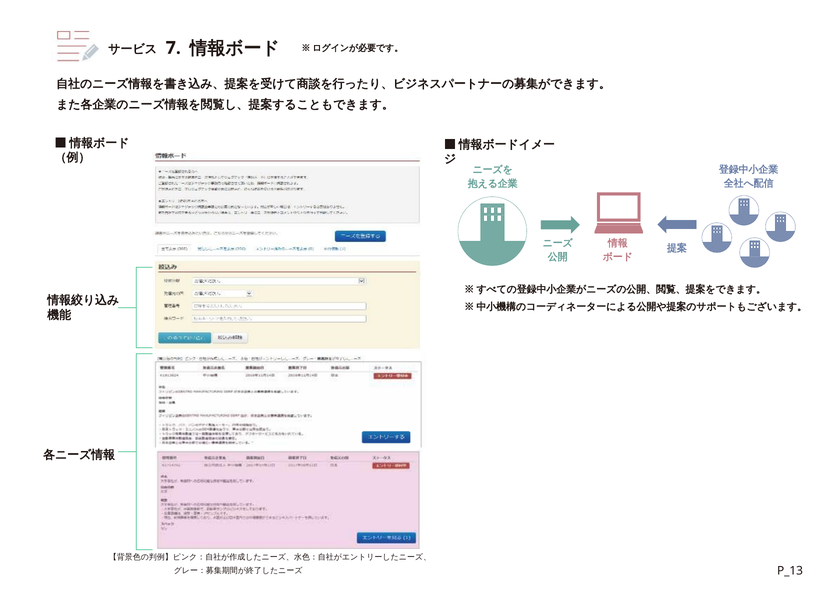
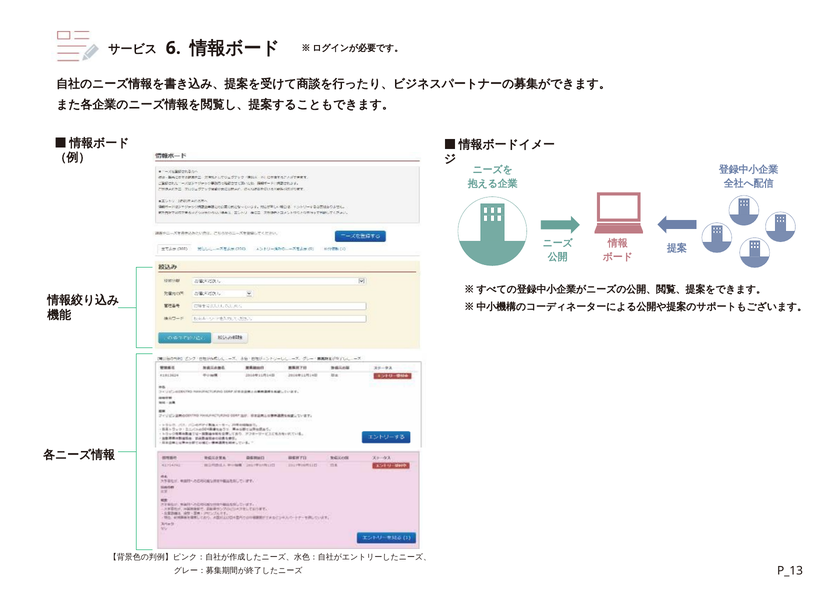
7: 7 -> 6
